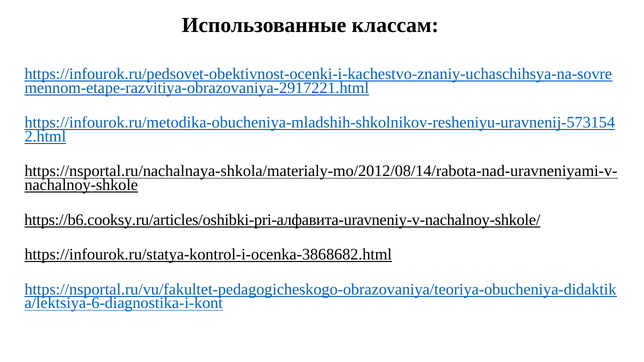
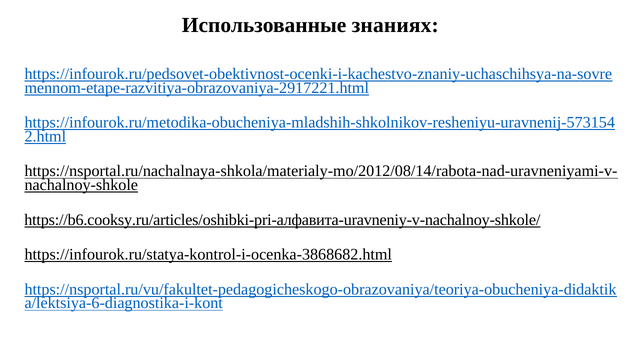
классам: классам -> знаниях
